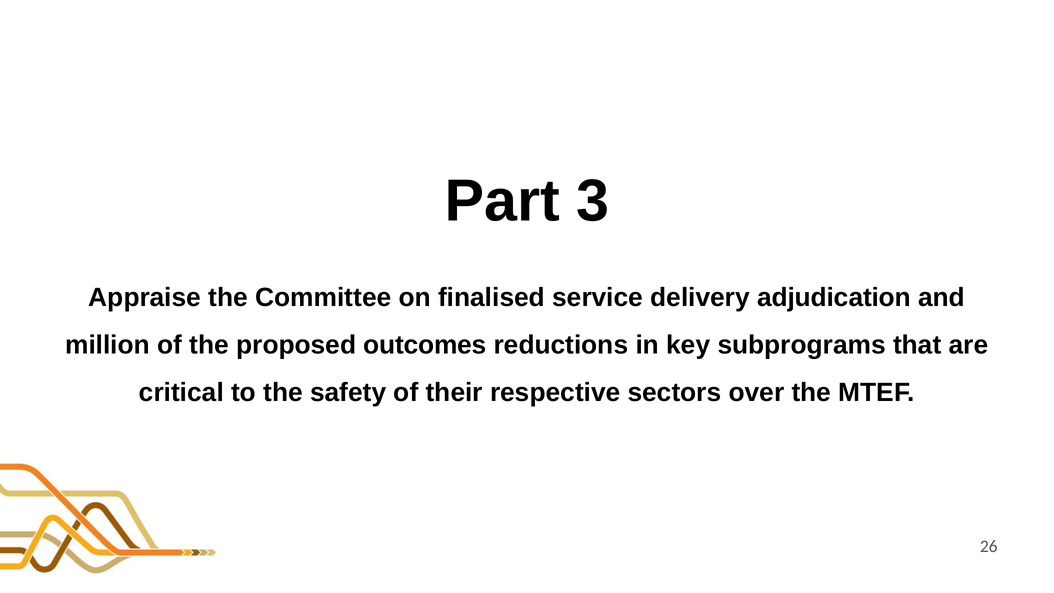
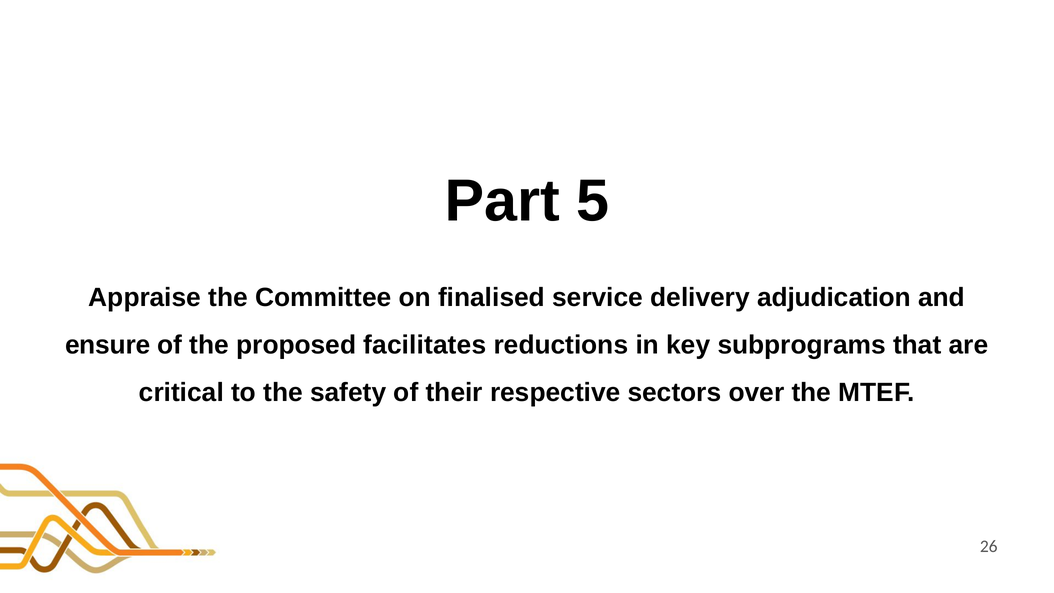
3: 3 -> 5
million: million -> ensure
outcomes: outcomes -> facilitates
